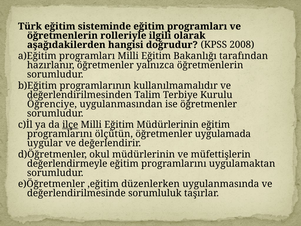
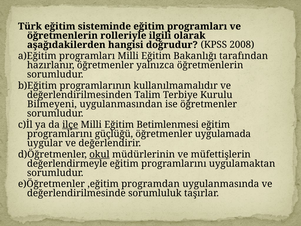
Öğrenciye: Öğrenciye -> Bilmeyeni
Eğitim Müdürlerinin: Müdürlerinin -> Betimlenmesi
ölçütün: ölçütün -> güçlüğü
okul underline: none -> present
düzenlerken: düzenlerken -> programdan
